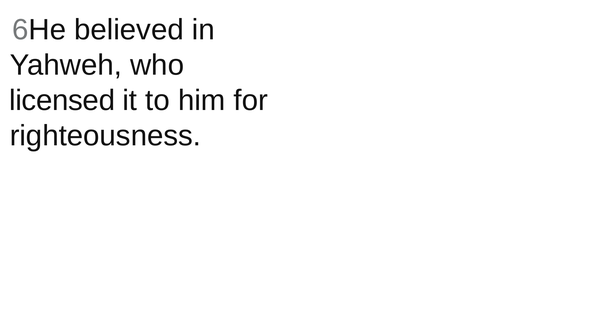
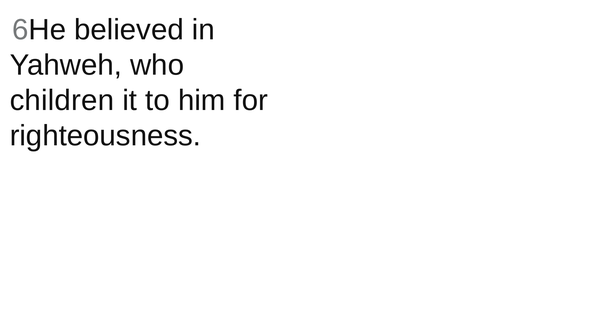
licensed: licensed -> children
